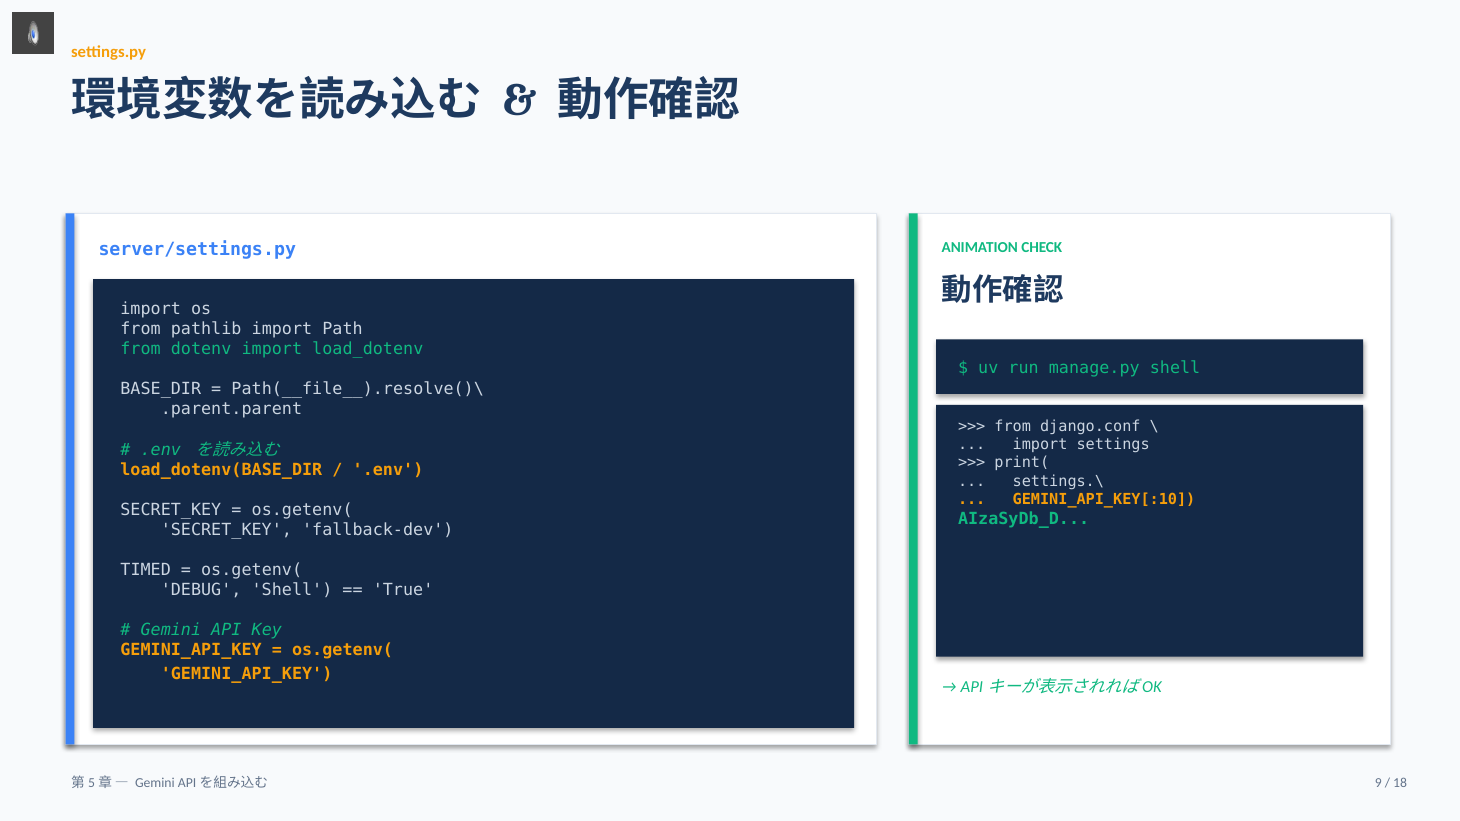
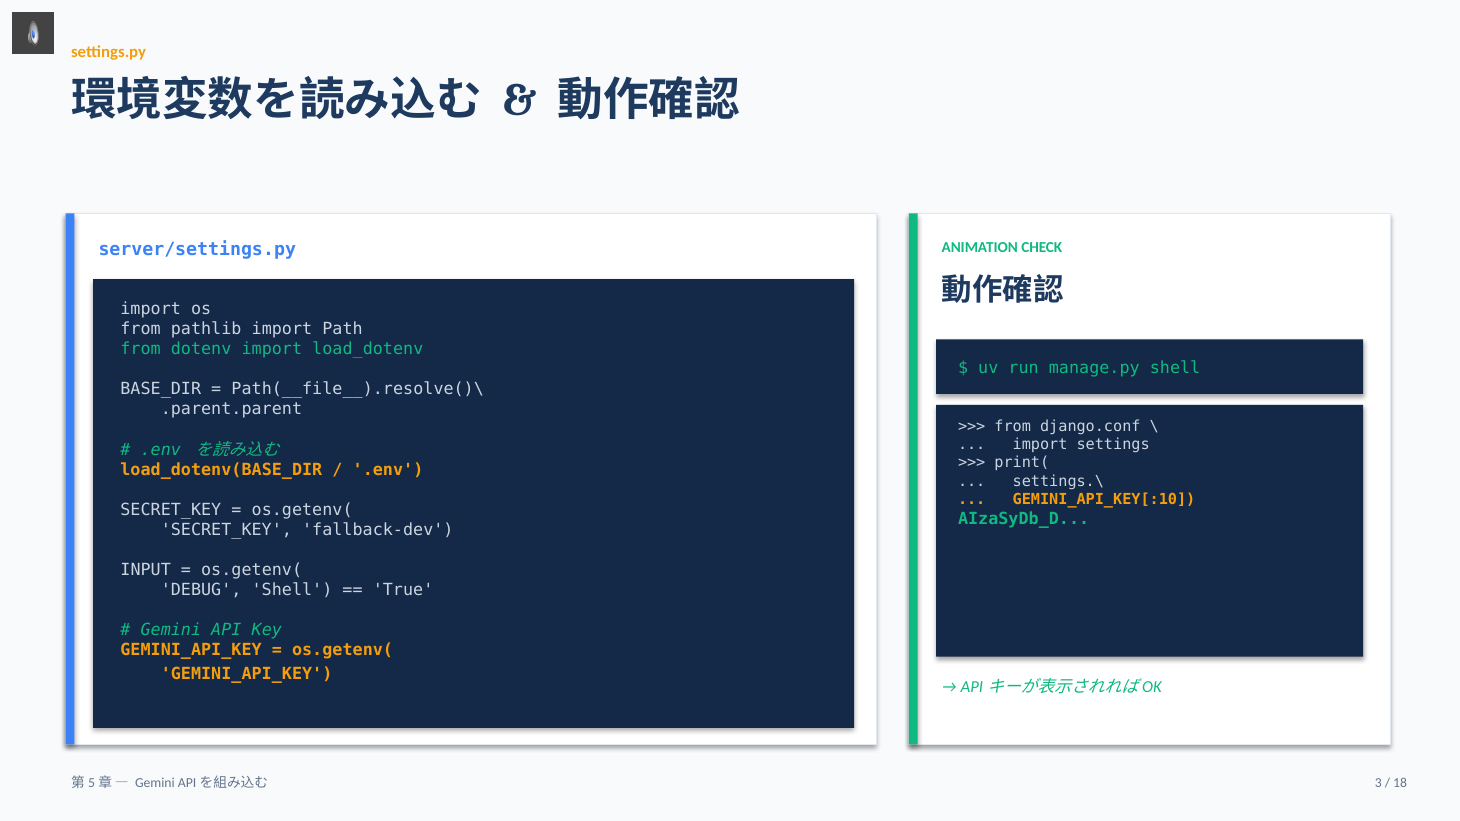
TIMED: TIMED -> INPUT
9: 9 -> 3
